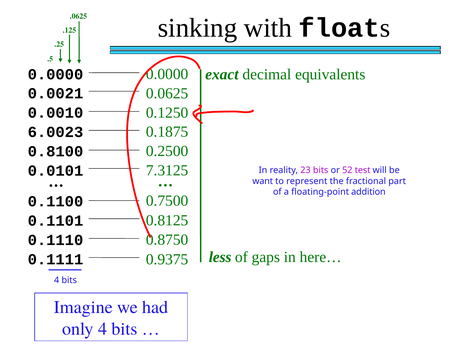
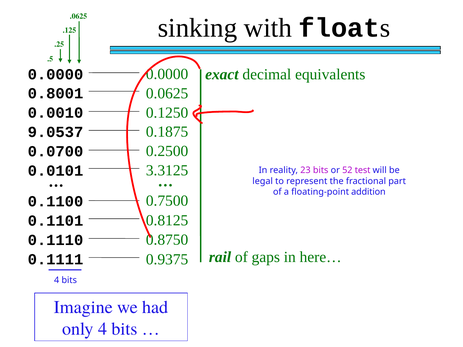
0.0021: 0.0021 -> 0.8001
6.0023: 6.0023 -> 9.0537
0.8100: 0.8100 -> 0.0700
7.3125: 7.3125 -> 3.3125
want: want -> legal
less: less -> rail
